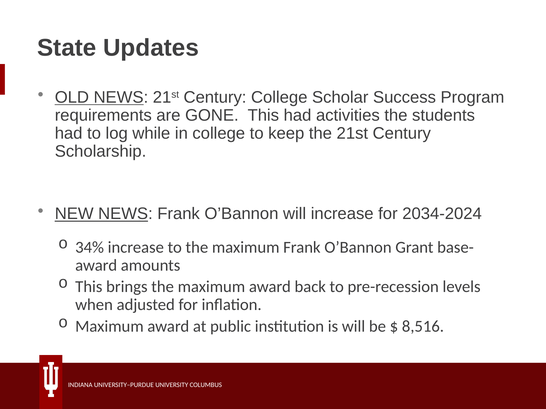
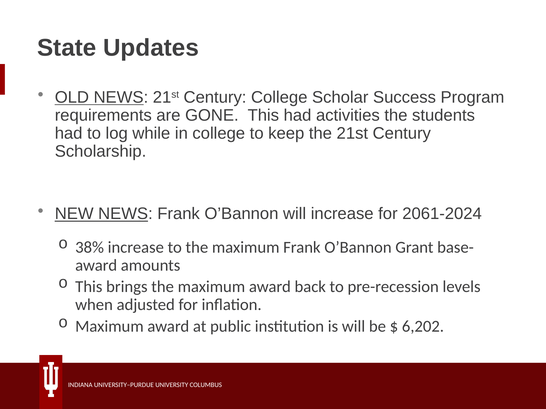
2034-2024: 2034-2024 -> 2061-2024
34%: 34% -> 38%
8,516: 8,516 -> 6,202
